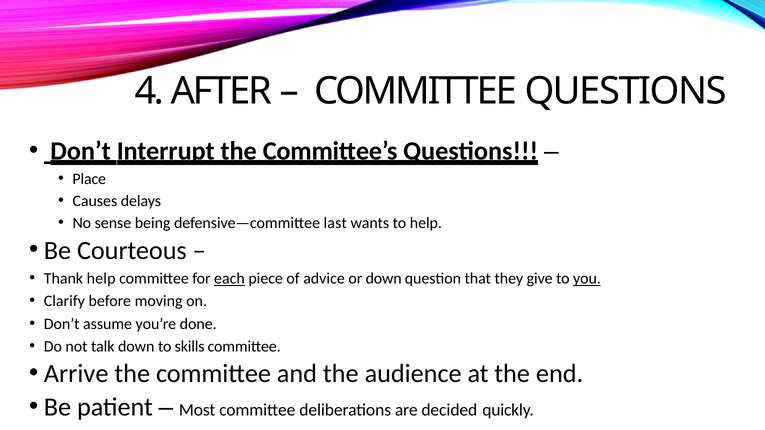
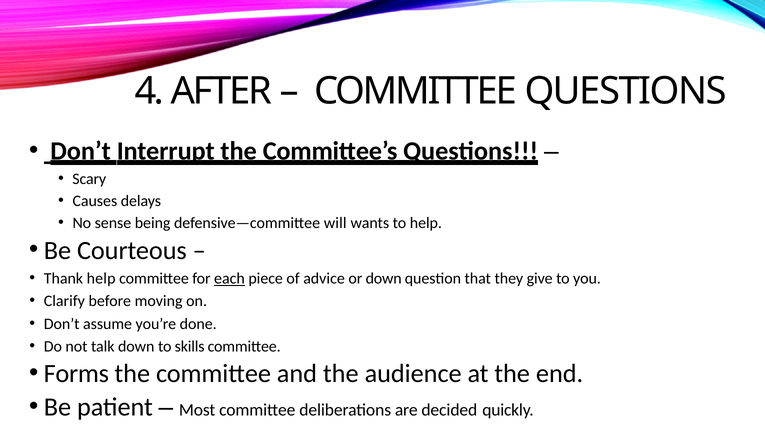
Place: Place -> Scary
last: last -> will
you underline: present -> none
Arrive: Arrive -> Forms
